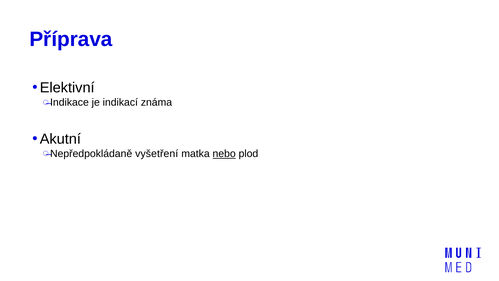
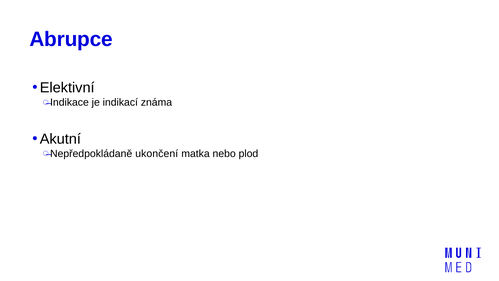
Příprava: Příprava -> Abrupce
vyšetření: vyšetření -> ukončení
nebo underline: present -> none
